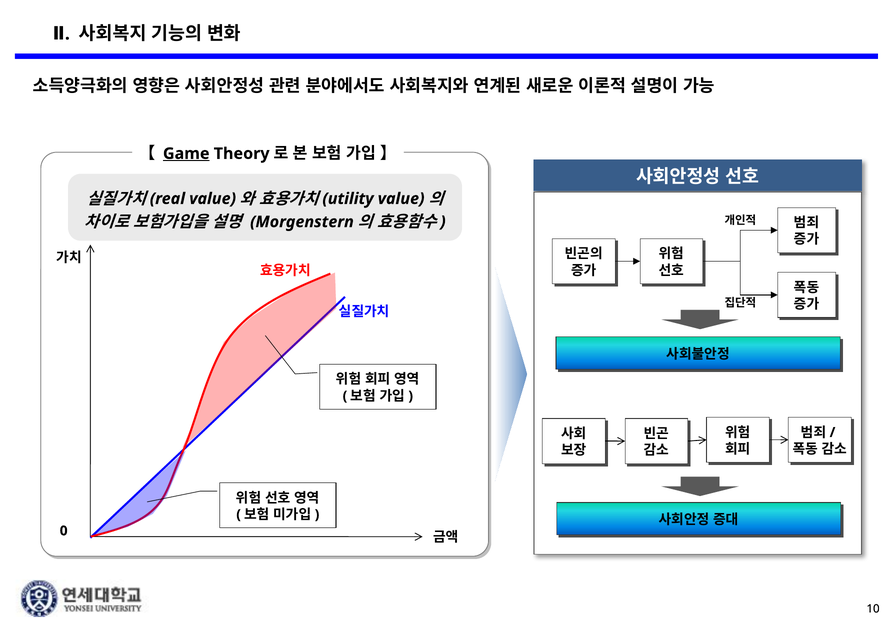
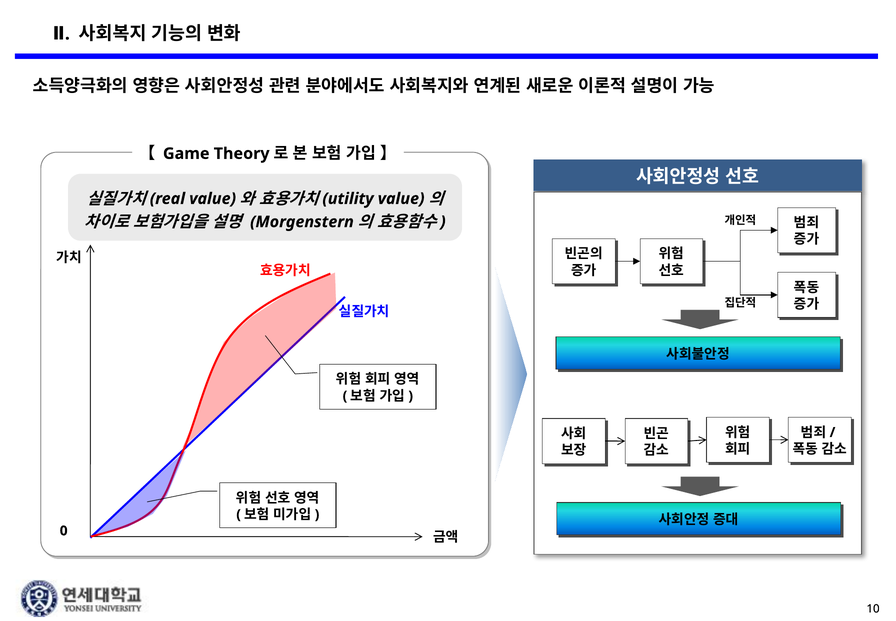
Game underline: present -> none
